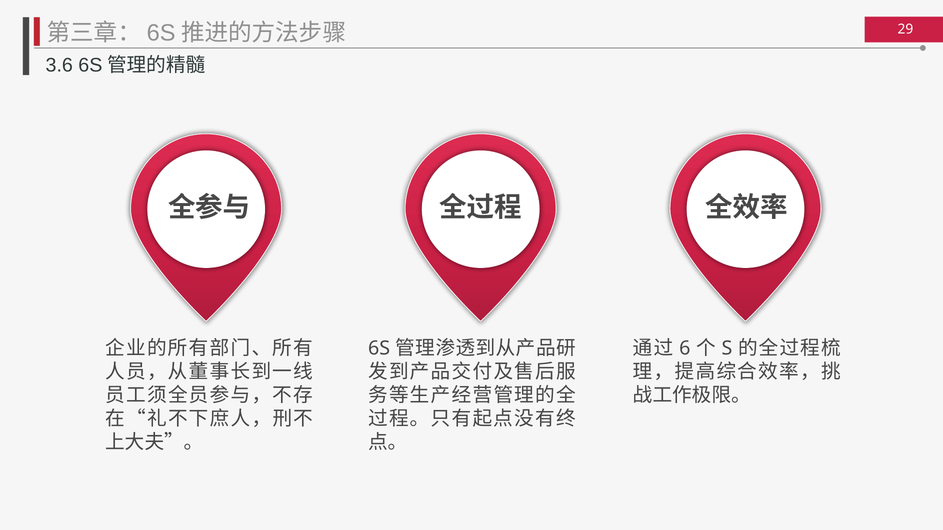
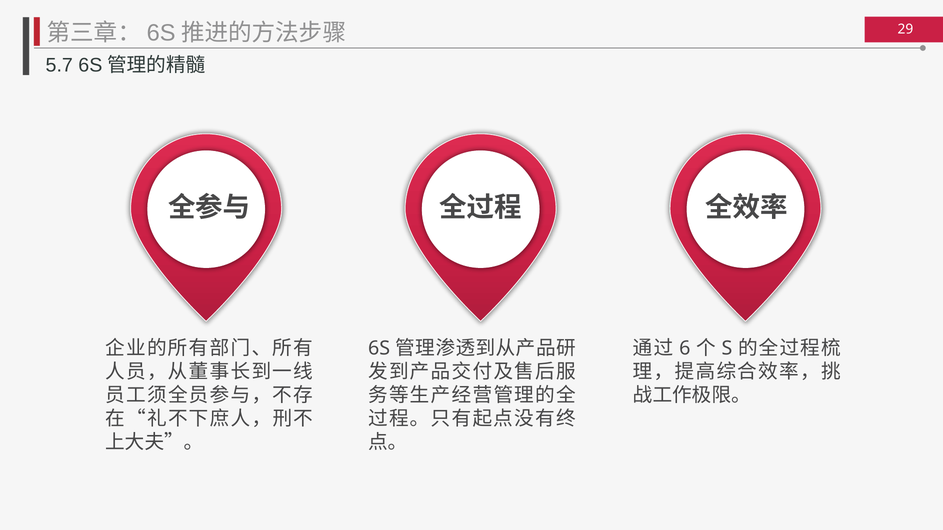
3.6: 3.6 -> 5.7
